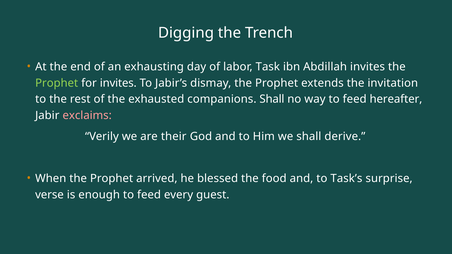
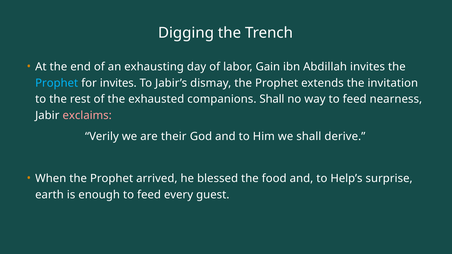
Task: Task -> Gain
Prophet at (57, 83) colour: light green -> light blue
hereafter: hereafter -> nearness
Task’s: Task’s -> Help’s
verse: verse -> earth
